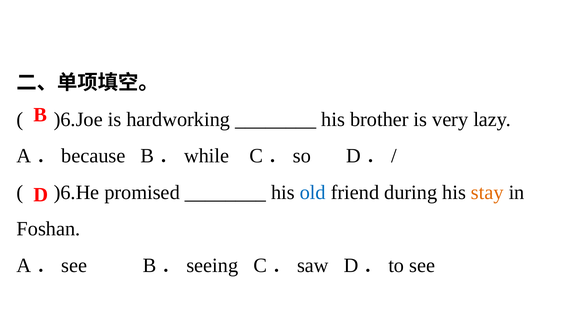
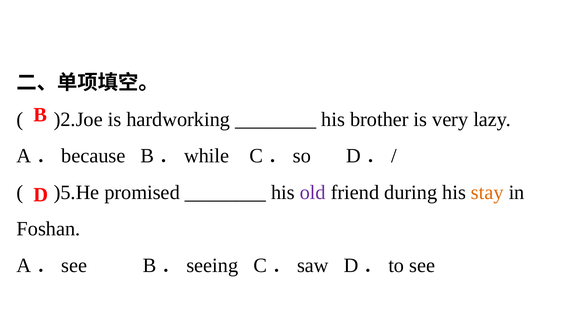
)6.Joe: )6.Joe -> )2.Joe
)6.He: )6.He -> )5.He
old colour: blue -> purple
